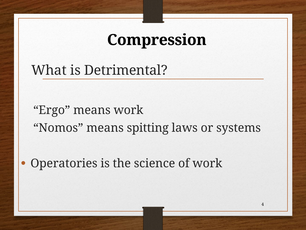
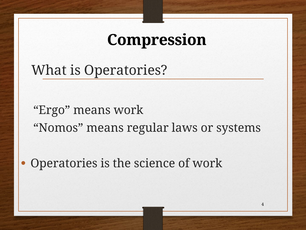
is Detrimental: Detrimental -> Operatories
spitting: spitting -> regular
